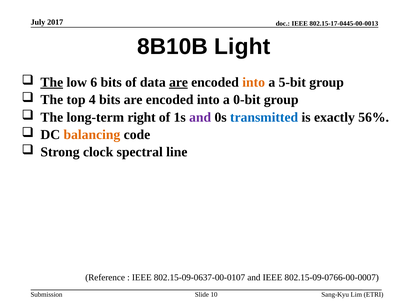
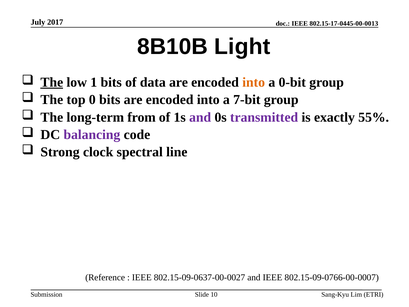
6: 6 -> 1
are at (179, 82) underline: present -> none
5-bit: 5-bit -> 0-bit
4: 4 -> 0
0-bit: 0-bit -> 7-bit
right: right -> from
transmitted colour: blue -> purple
56%: 56% -> 55%
balancing colour: orange -> purple
802.15-09-0637-00-0107: 802.15-09-0637-00-0107 -> 802.15-09-0637-00-0027
